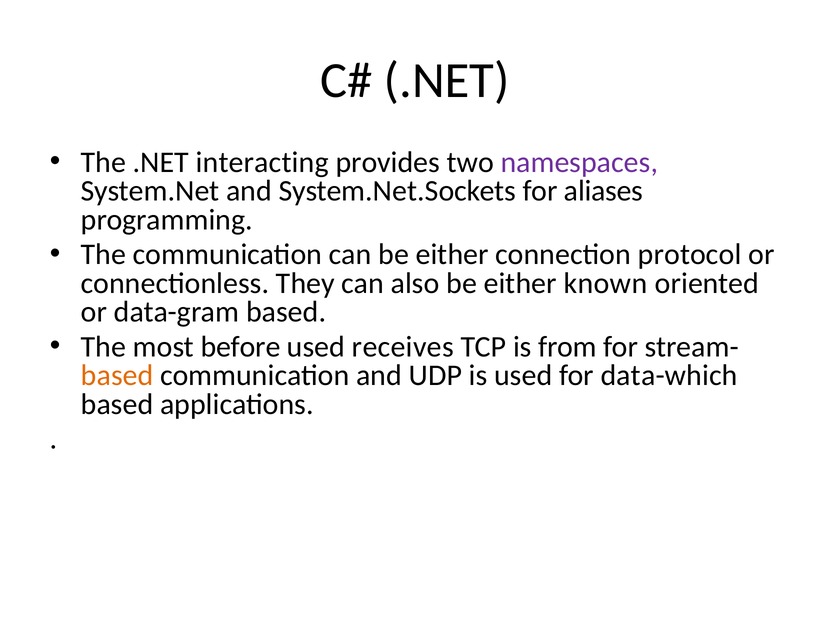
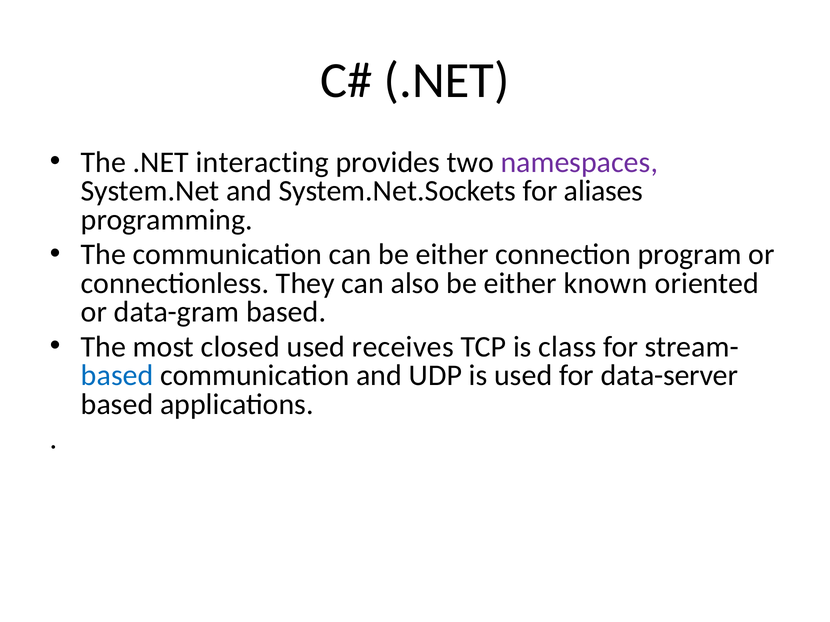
protocol: protocol -> program
before: before -> closed
from: from -> class
based at (117, 376) colour: orange -> blue
data-which: data-which -> data-server
